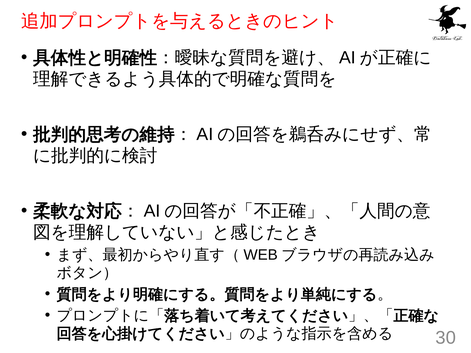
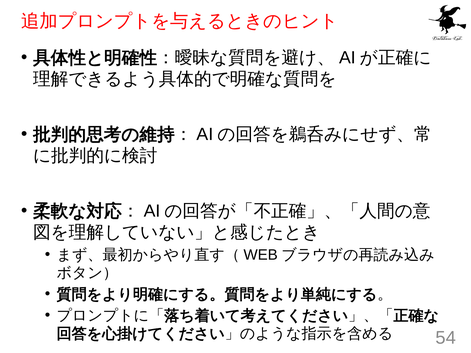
30: 30 -> 54
